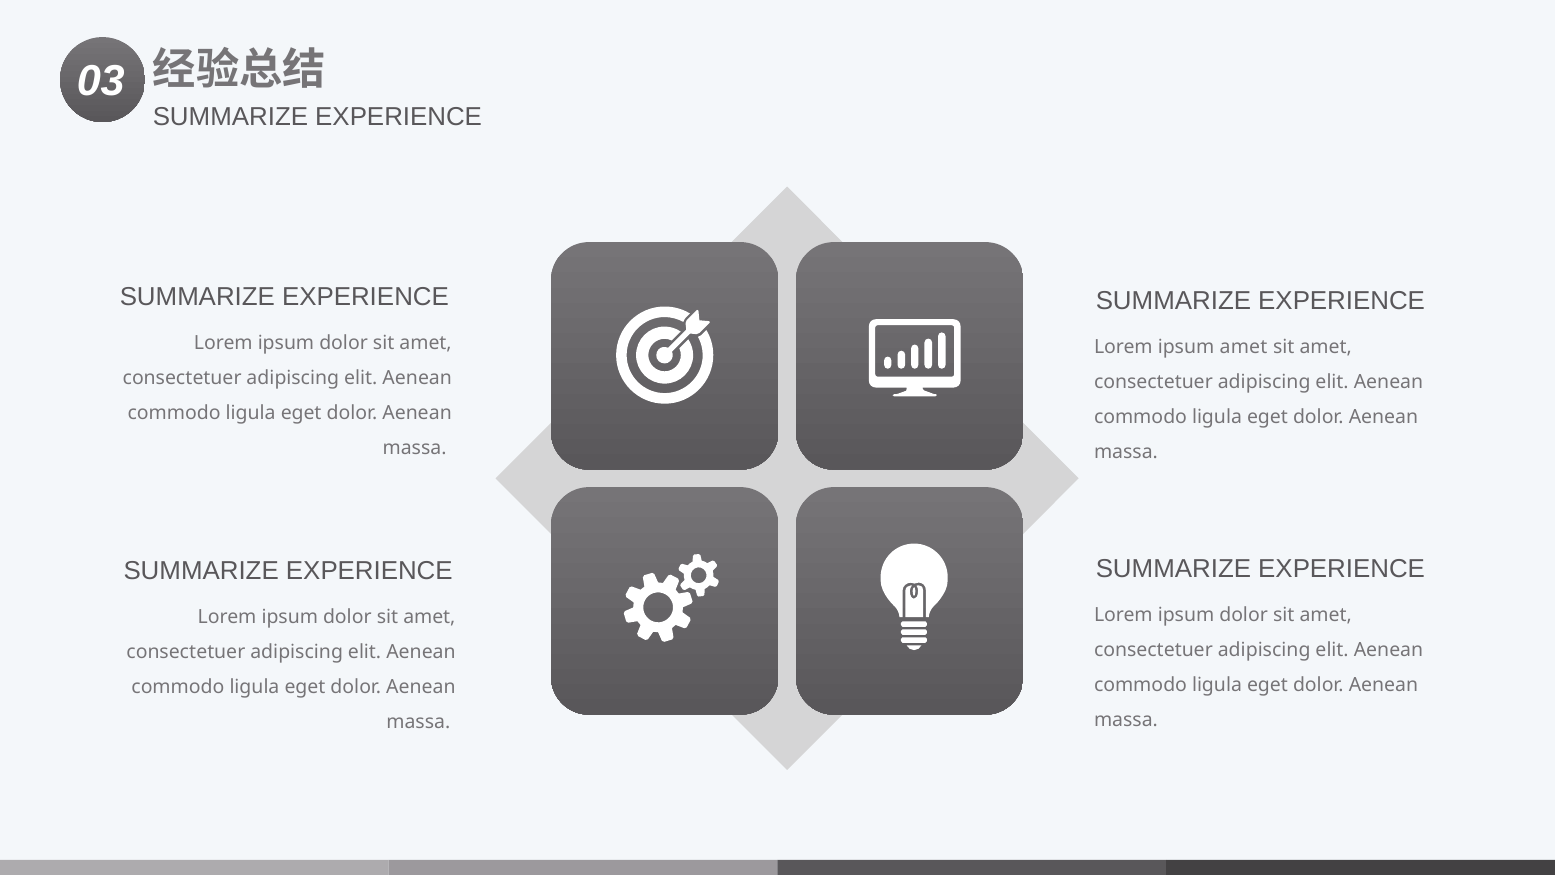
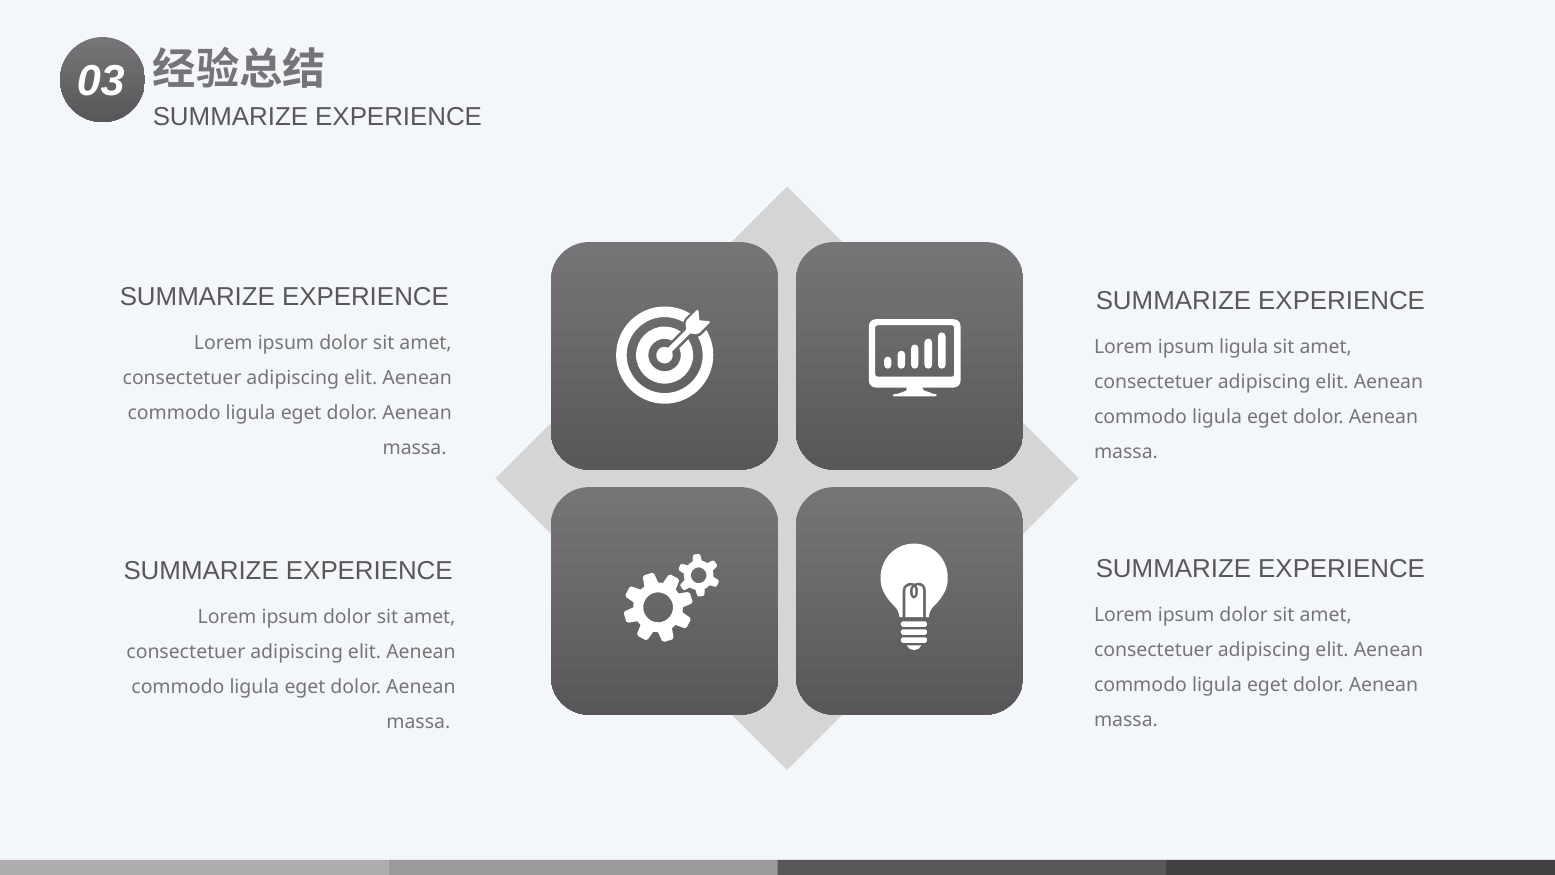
ipsum amet: amet -> ligula
